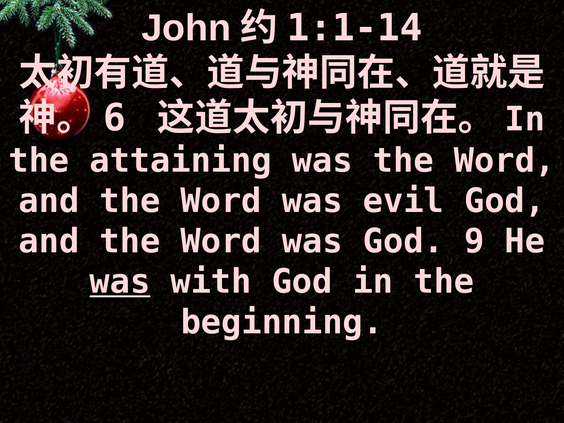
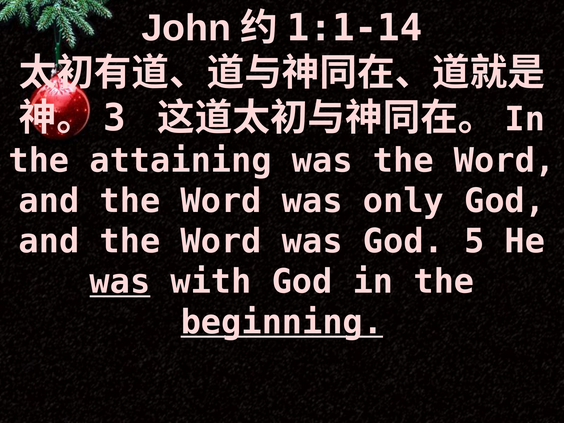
6: 6 -> 3
evil: evil -> only
9: 9 -> 5
beginning underline: none -> present
